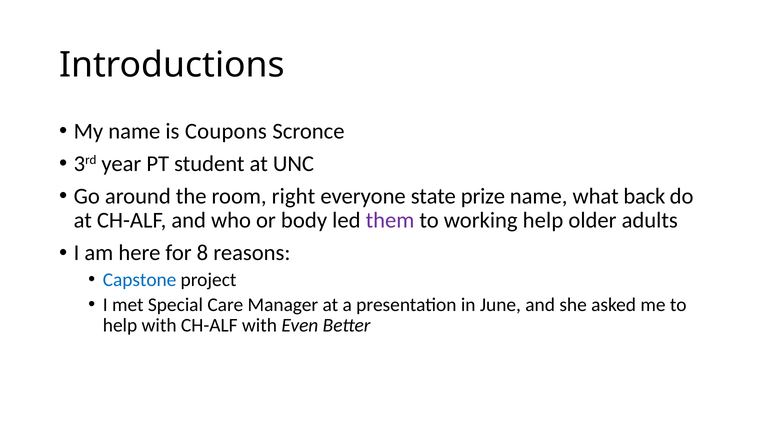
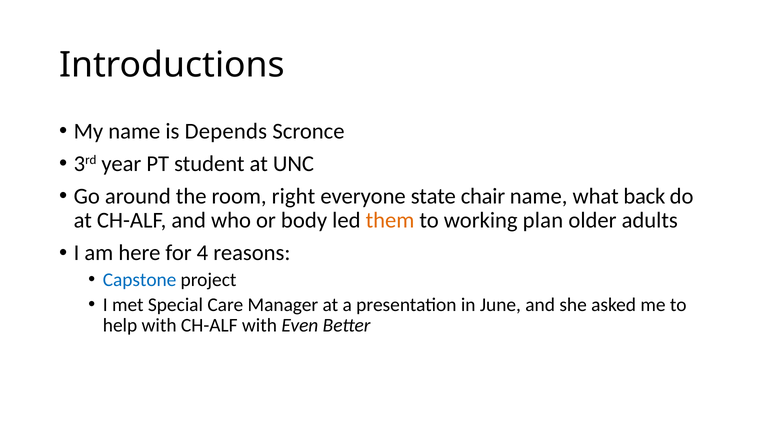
Coupons: Coupons -> Depends
prize: prize -> chair
them colour: purple -> orange
working help: help -> plan
8: 8 -> 4
